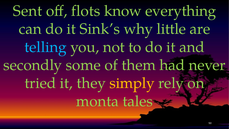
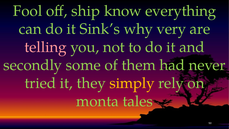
Sent: Sent -> Fool
flots: flots -> ship
little: little -> very
telling colour: light blue -> pink
